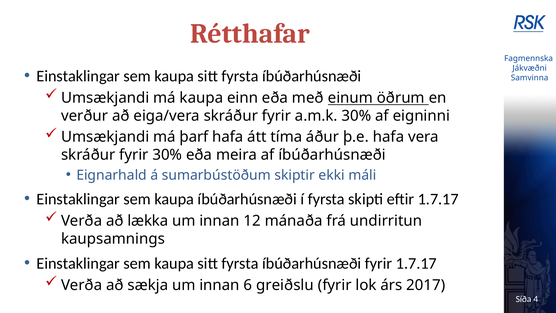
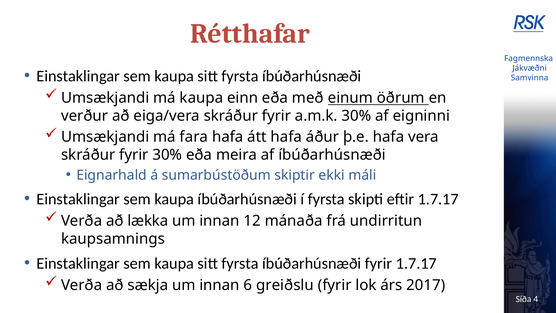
þarf: þarf -> fara
átt tíma: tíma -> hafa
